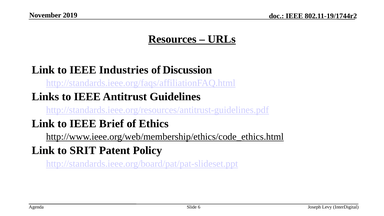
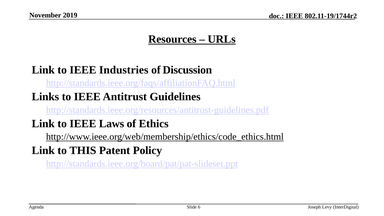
Brief: Brief -> Laws
SRIT: SRIT -> THIS
